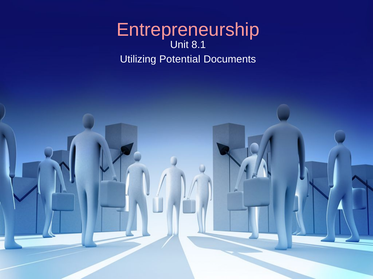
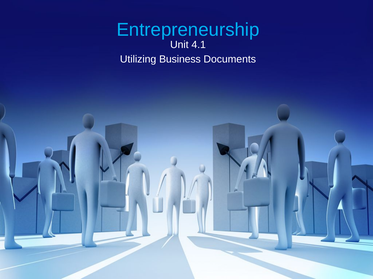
Entrepreneurship colour: pink -> light blue
8.1: 8.1 -> 4.1
Potential: Potential -> Business
